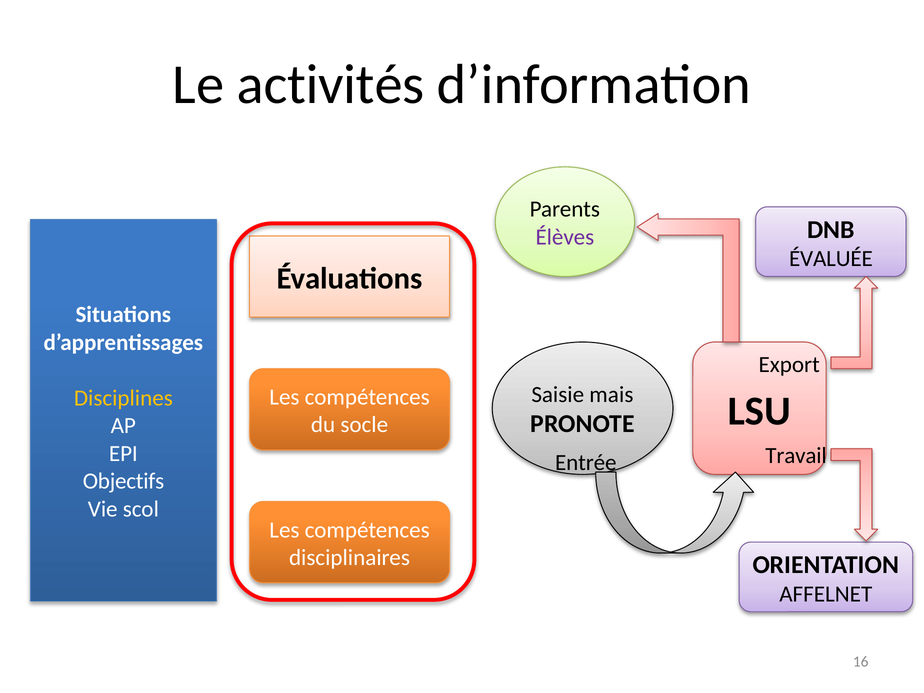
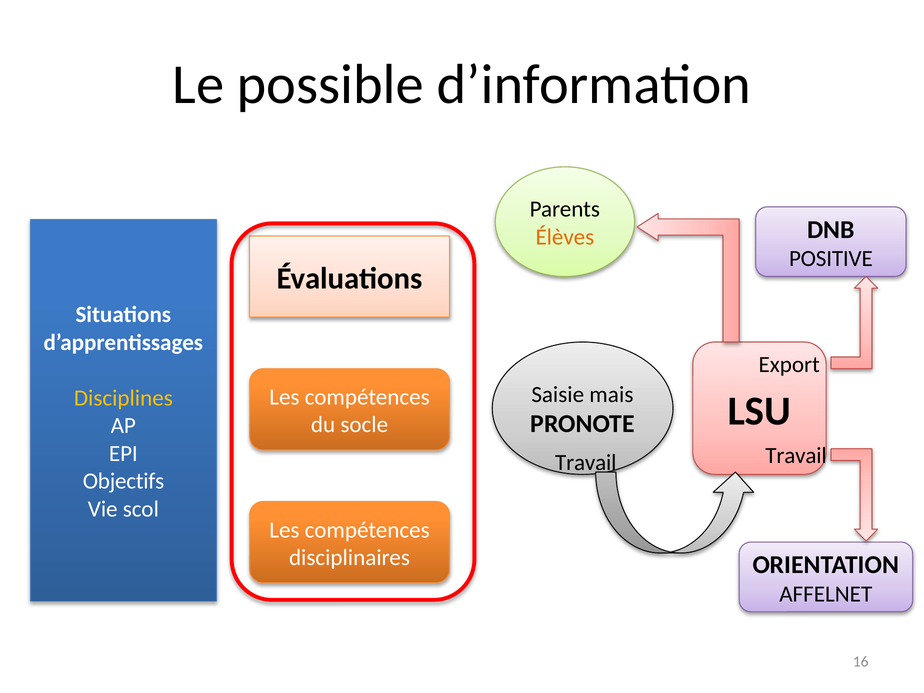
activités: activités -> possible
Élèves colour: purple -> orange
ÉVALUÉE: ÉVALUÉE -> POSITIVE
Entrée at (586, 463): Entrée -> Travail
